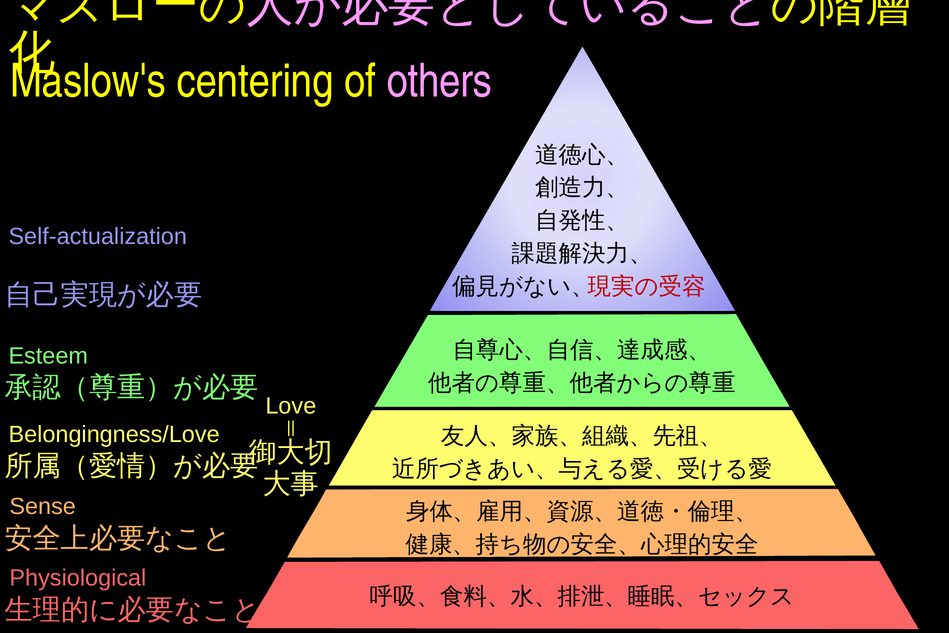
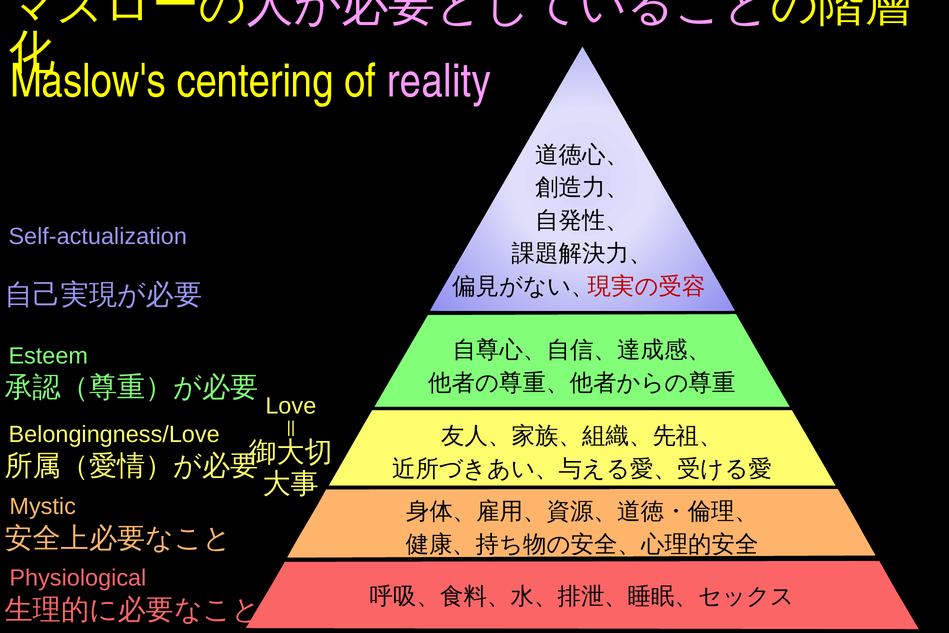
others: others -> reality
Sense: Sense -> Mystic
